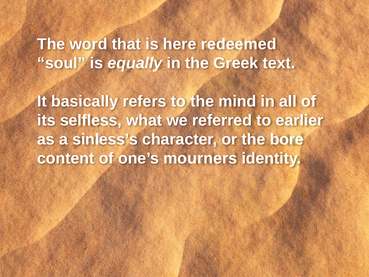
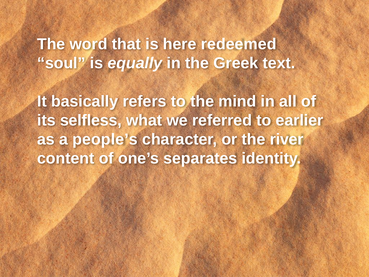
sinless’s: sinless’s -> people’s
bore: bore -> river
mourners: mourners -> separates
